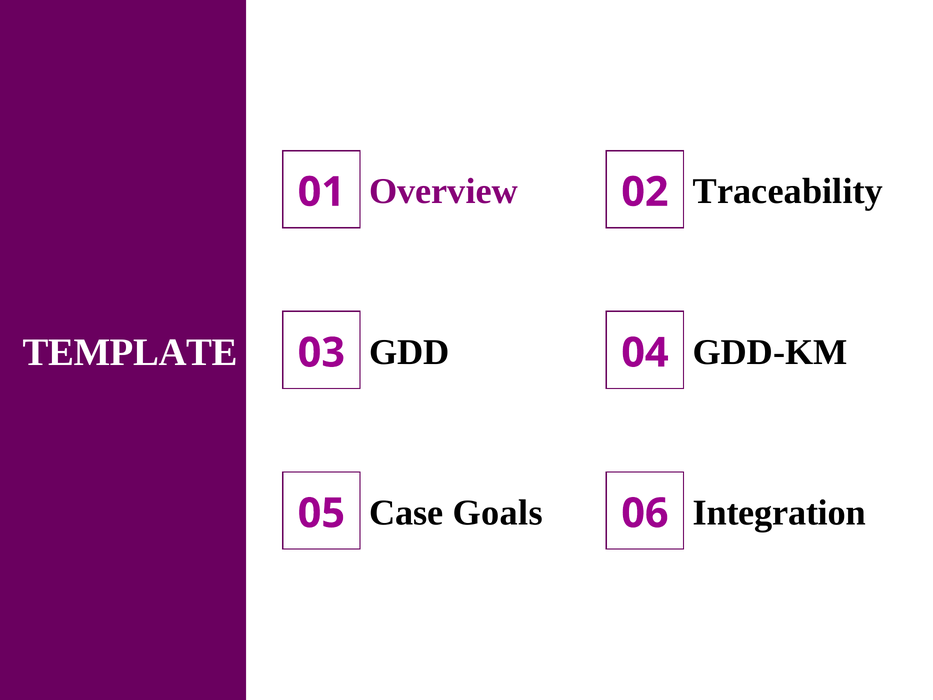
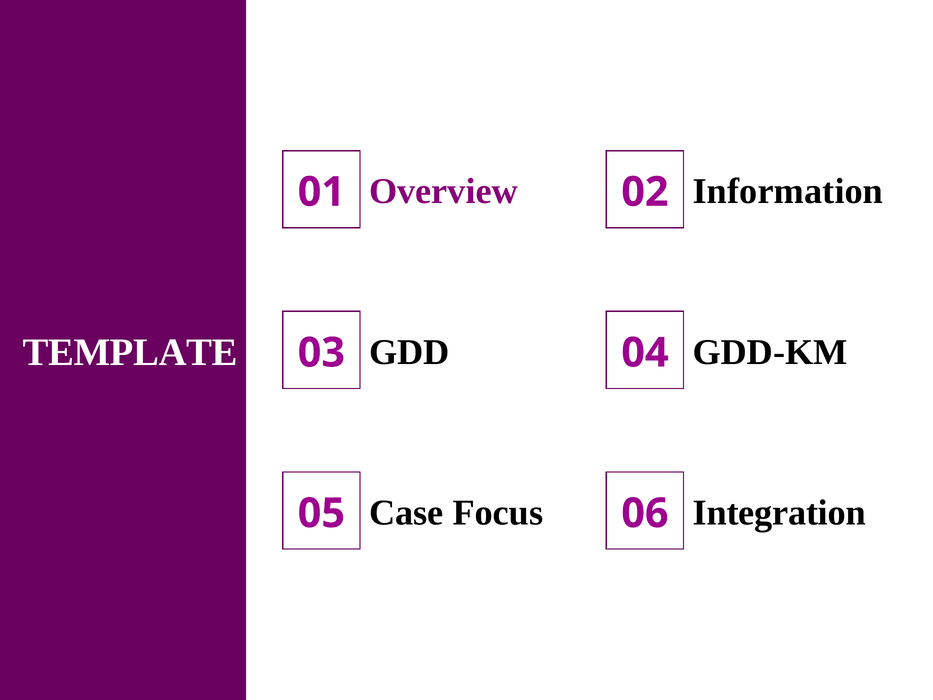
Traceability: Traceability -> Information
Goals: Goals -> Focus
